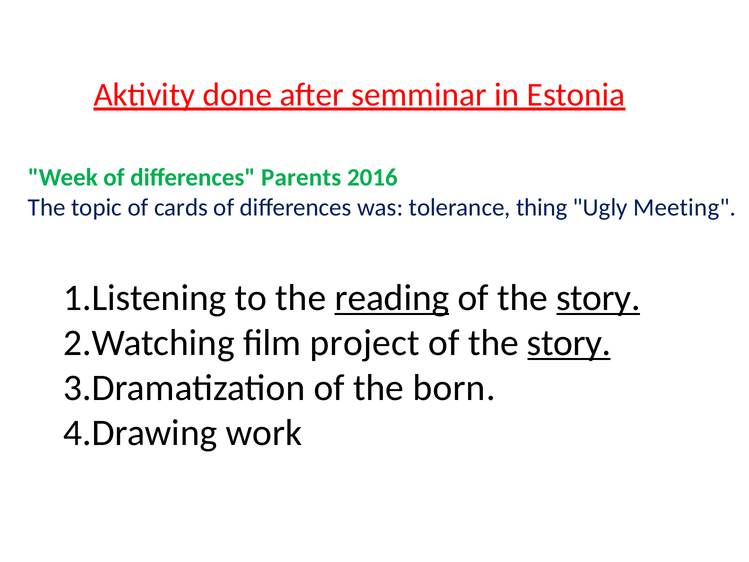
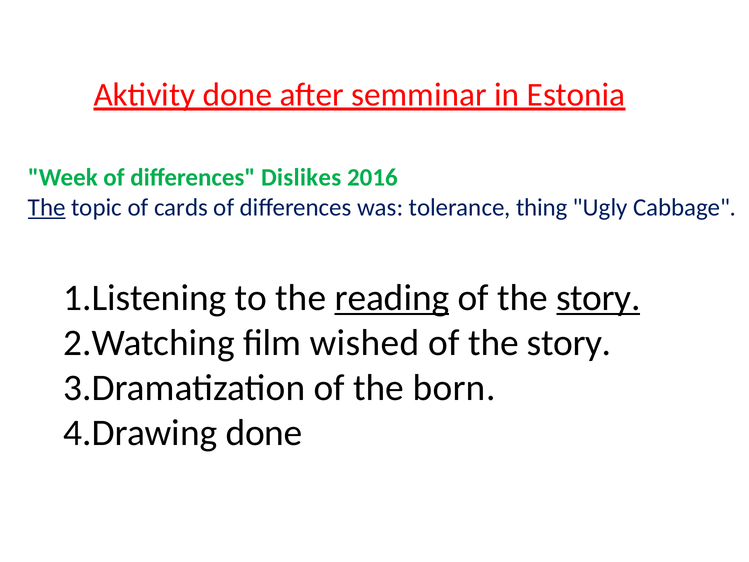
Parents: Parents -> Dislikes
The at (47, 207) underline: none -> present
Meeting: Meeting -> Cabbage
project: project -> wished
story at (569, 343) underline: present -> none
4.Drawing work: work -> done
